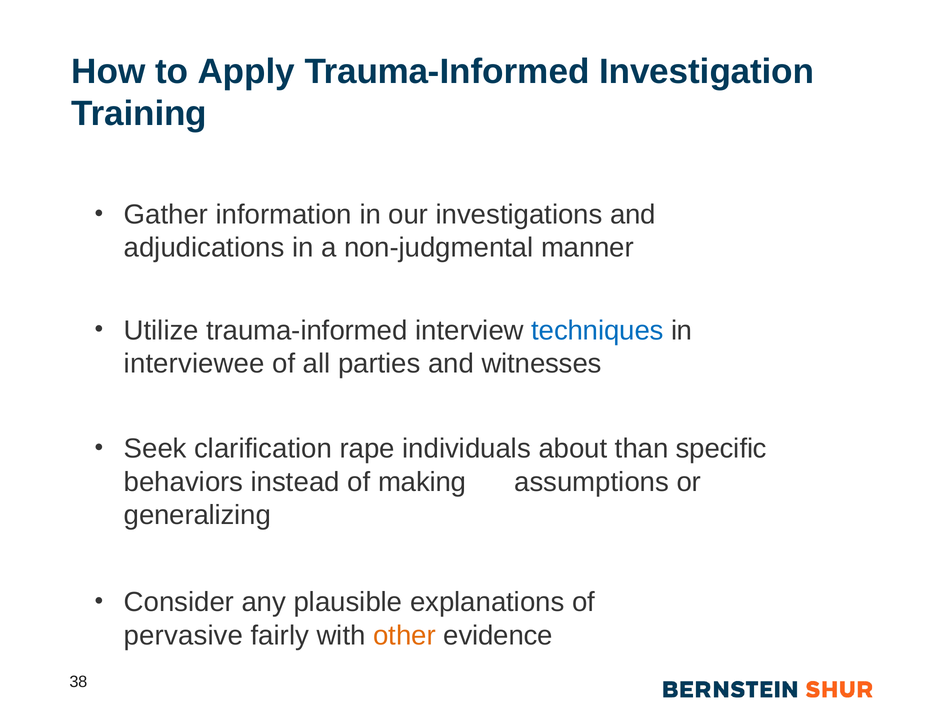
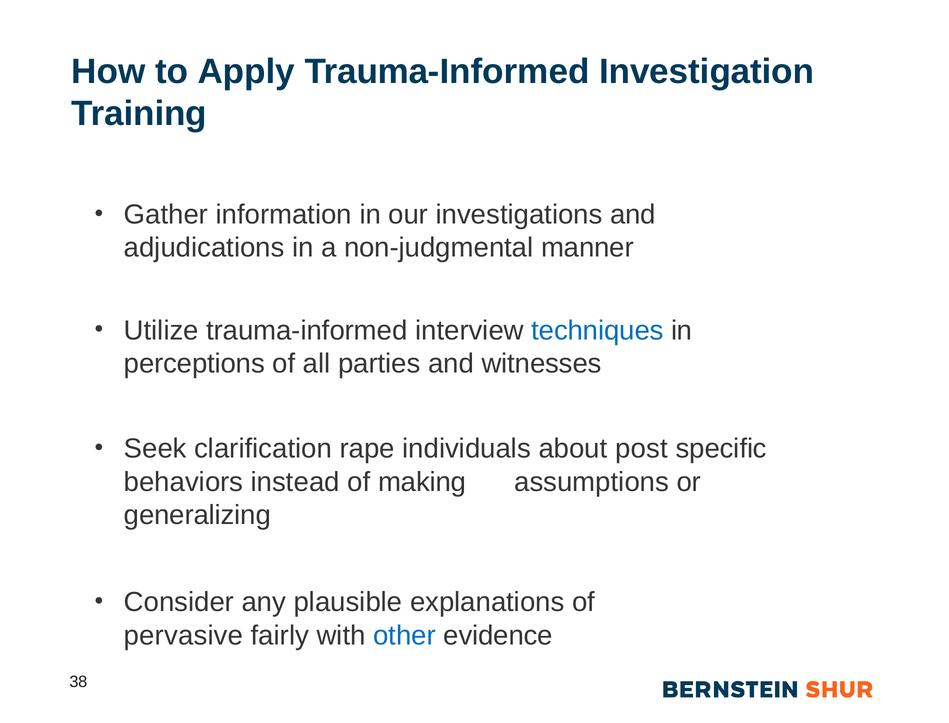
interviewee: interviewee -> perceptions
than: than -> post
other colour: orange -> blue
